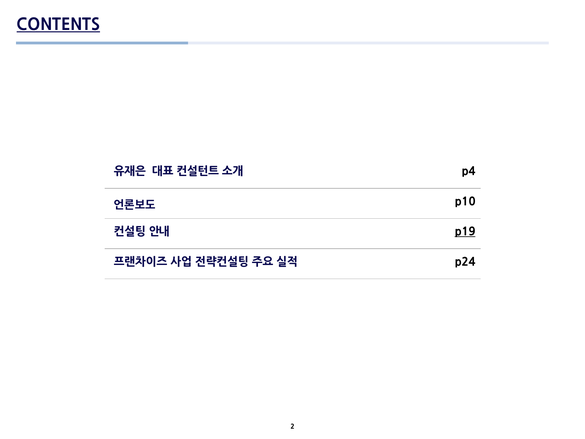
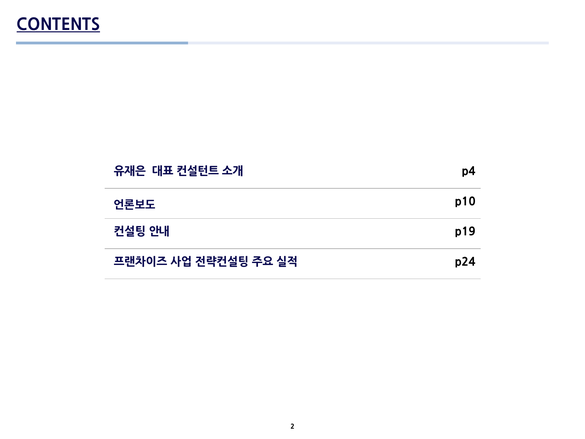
p19 underline: present -> none
